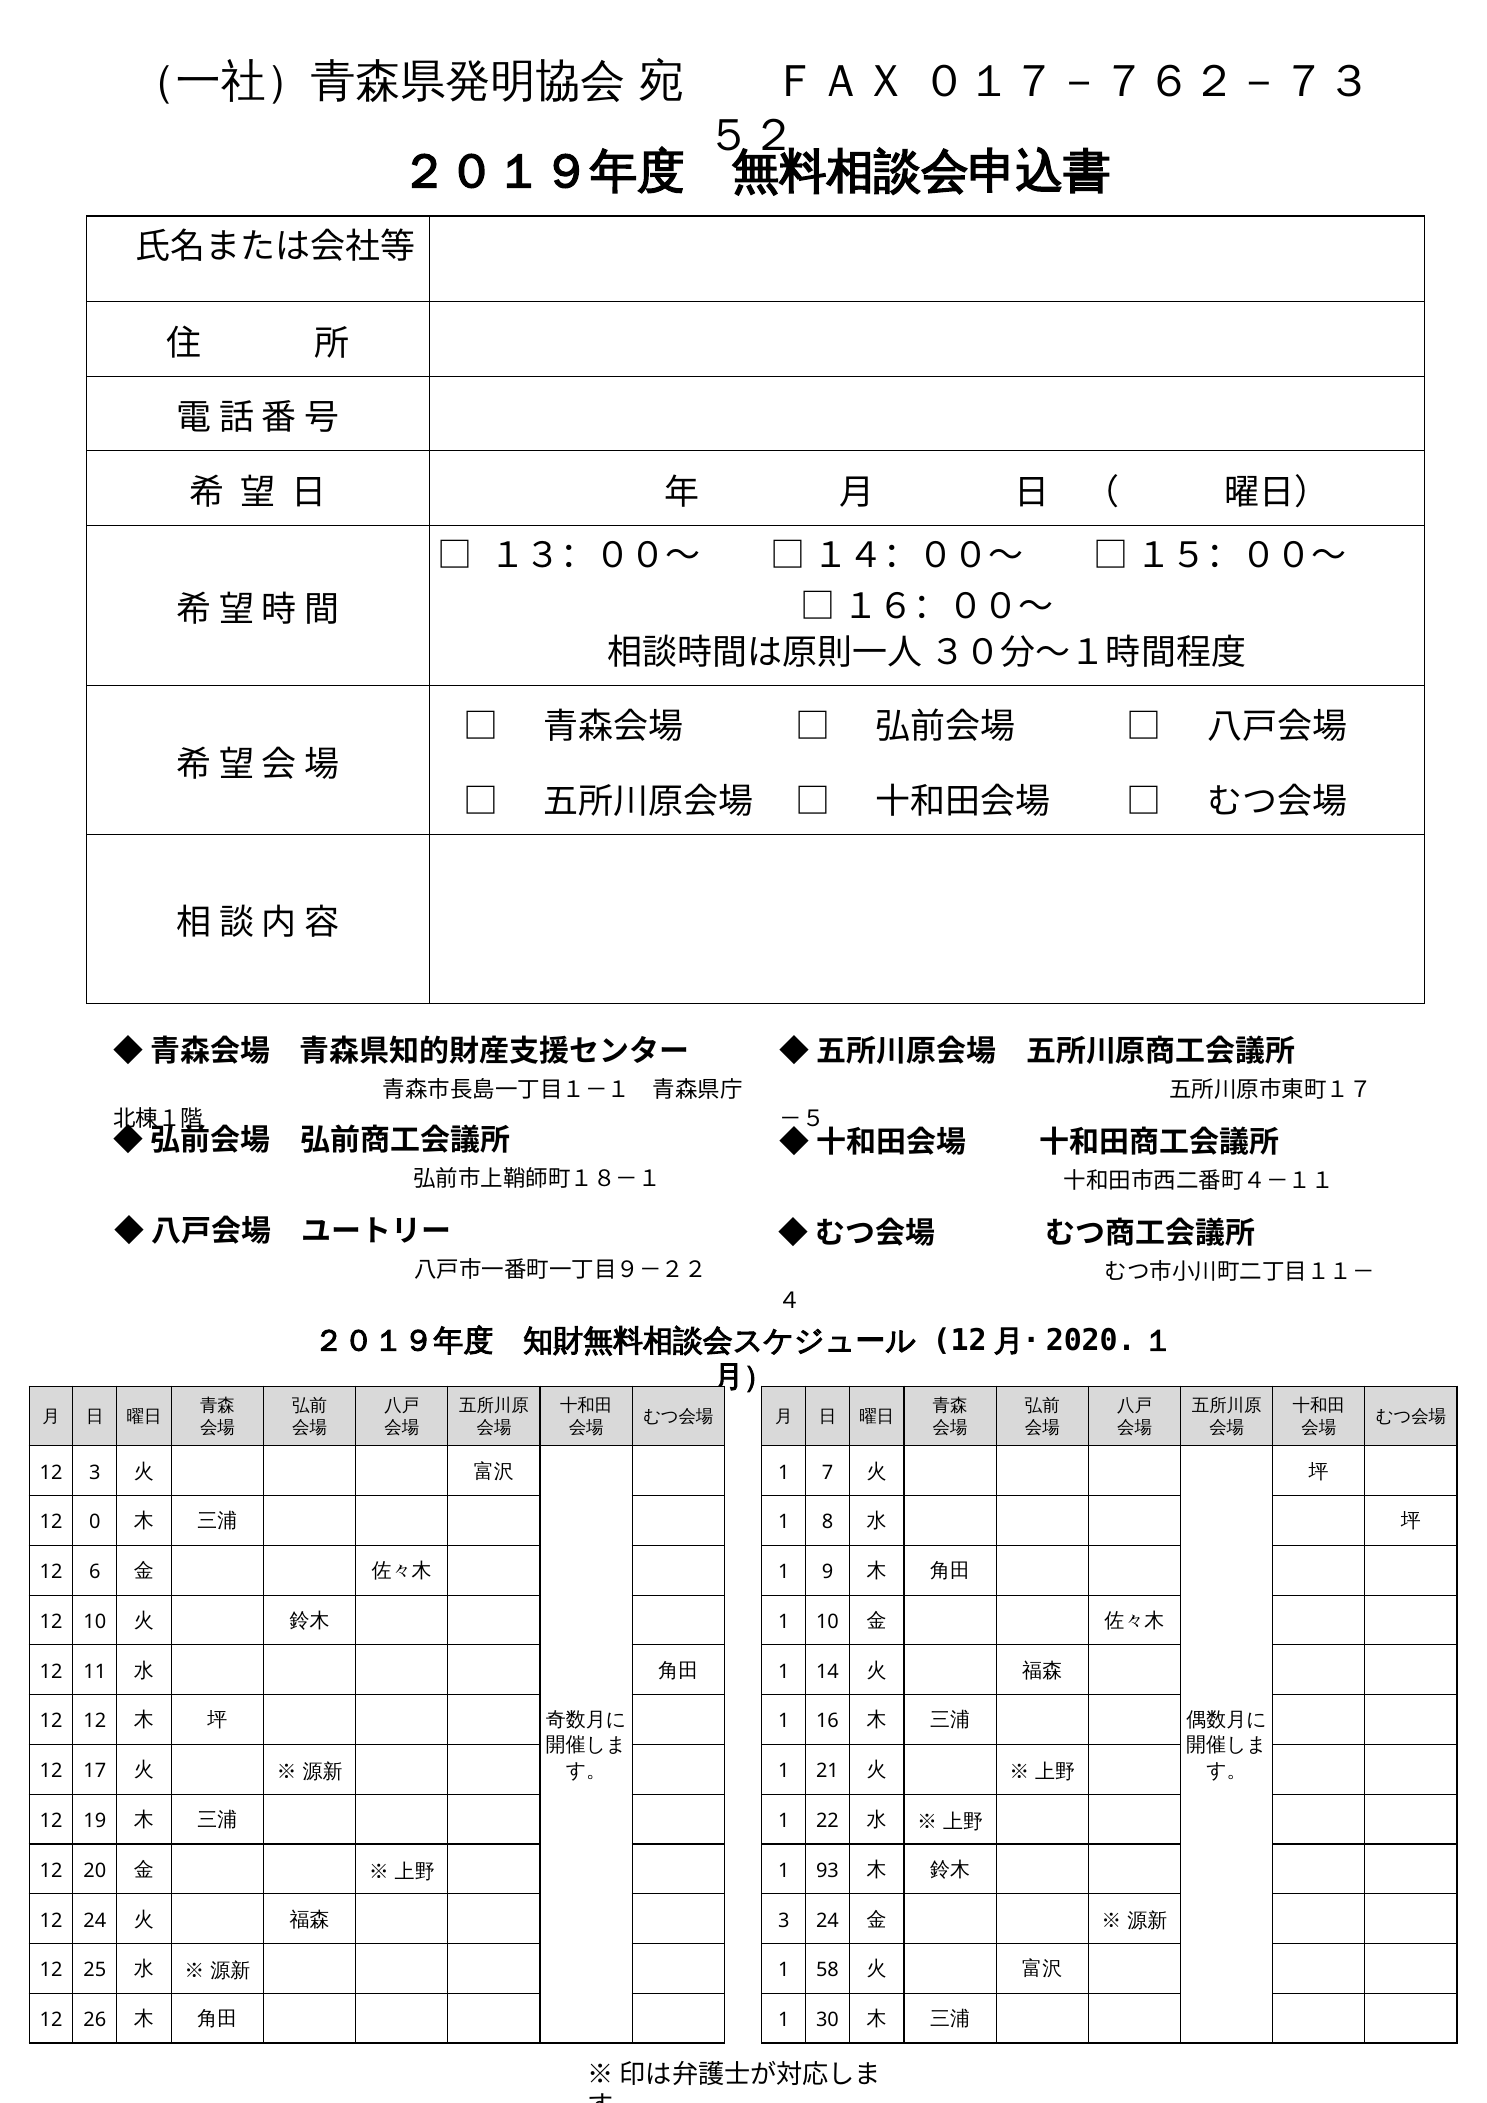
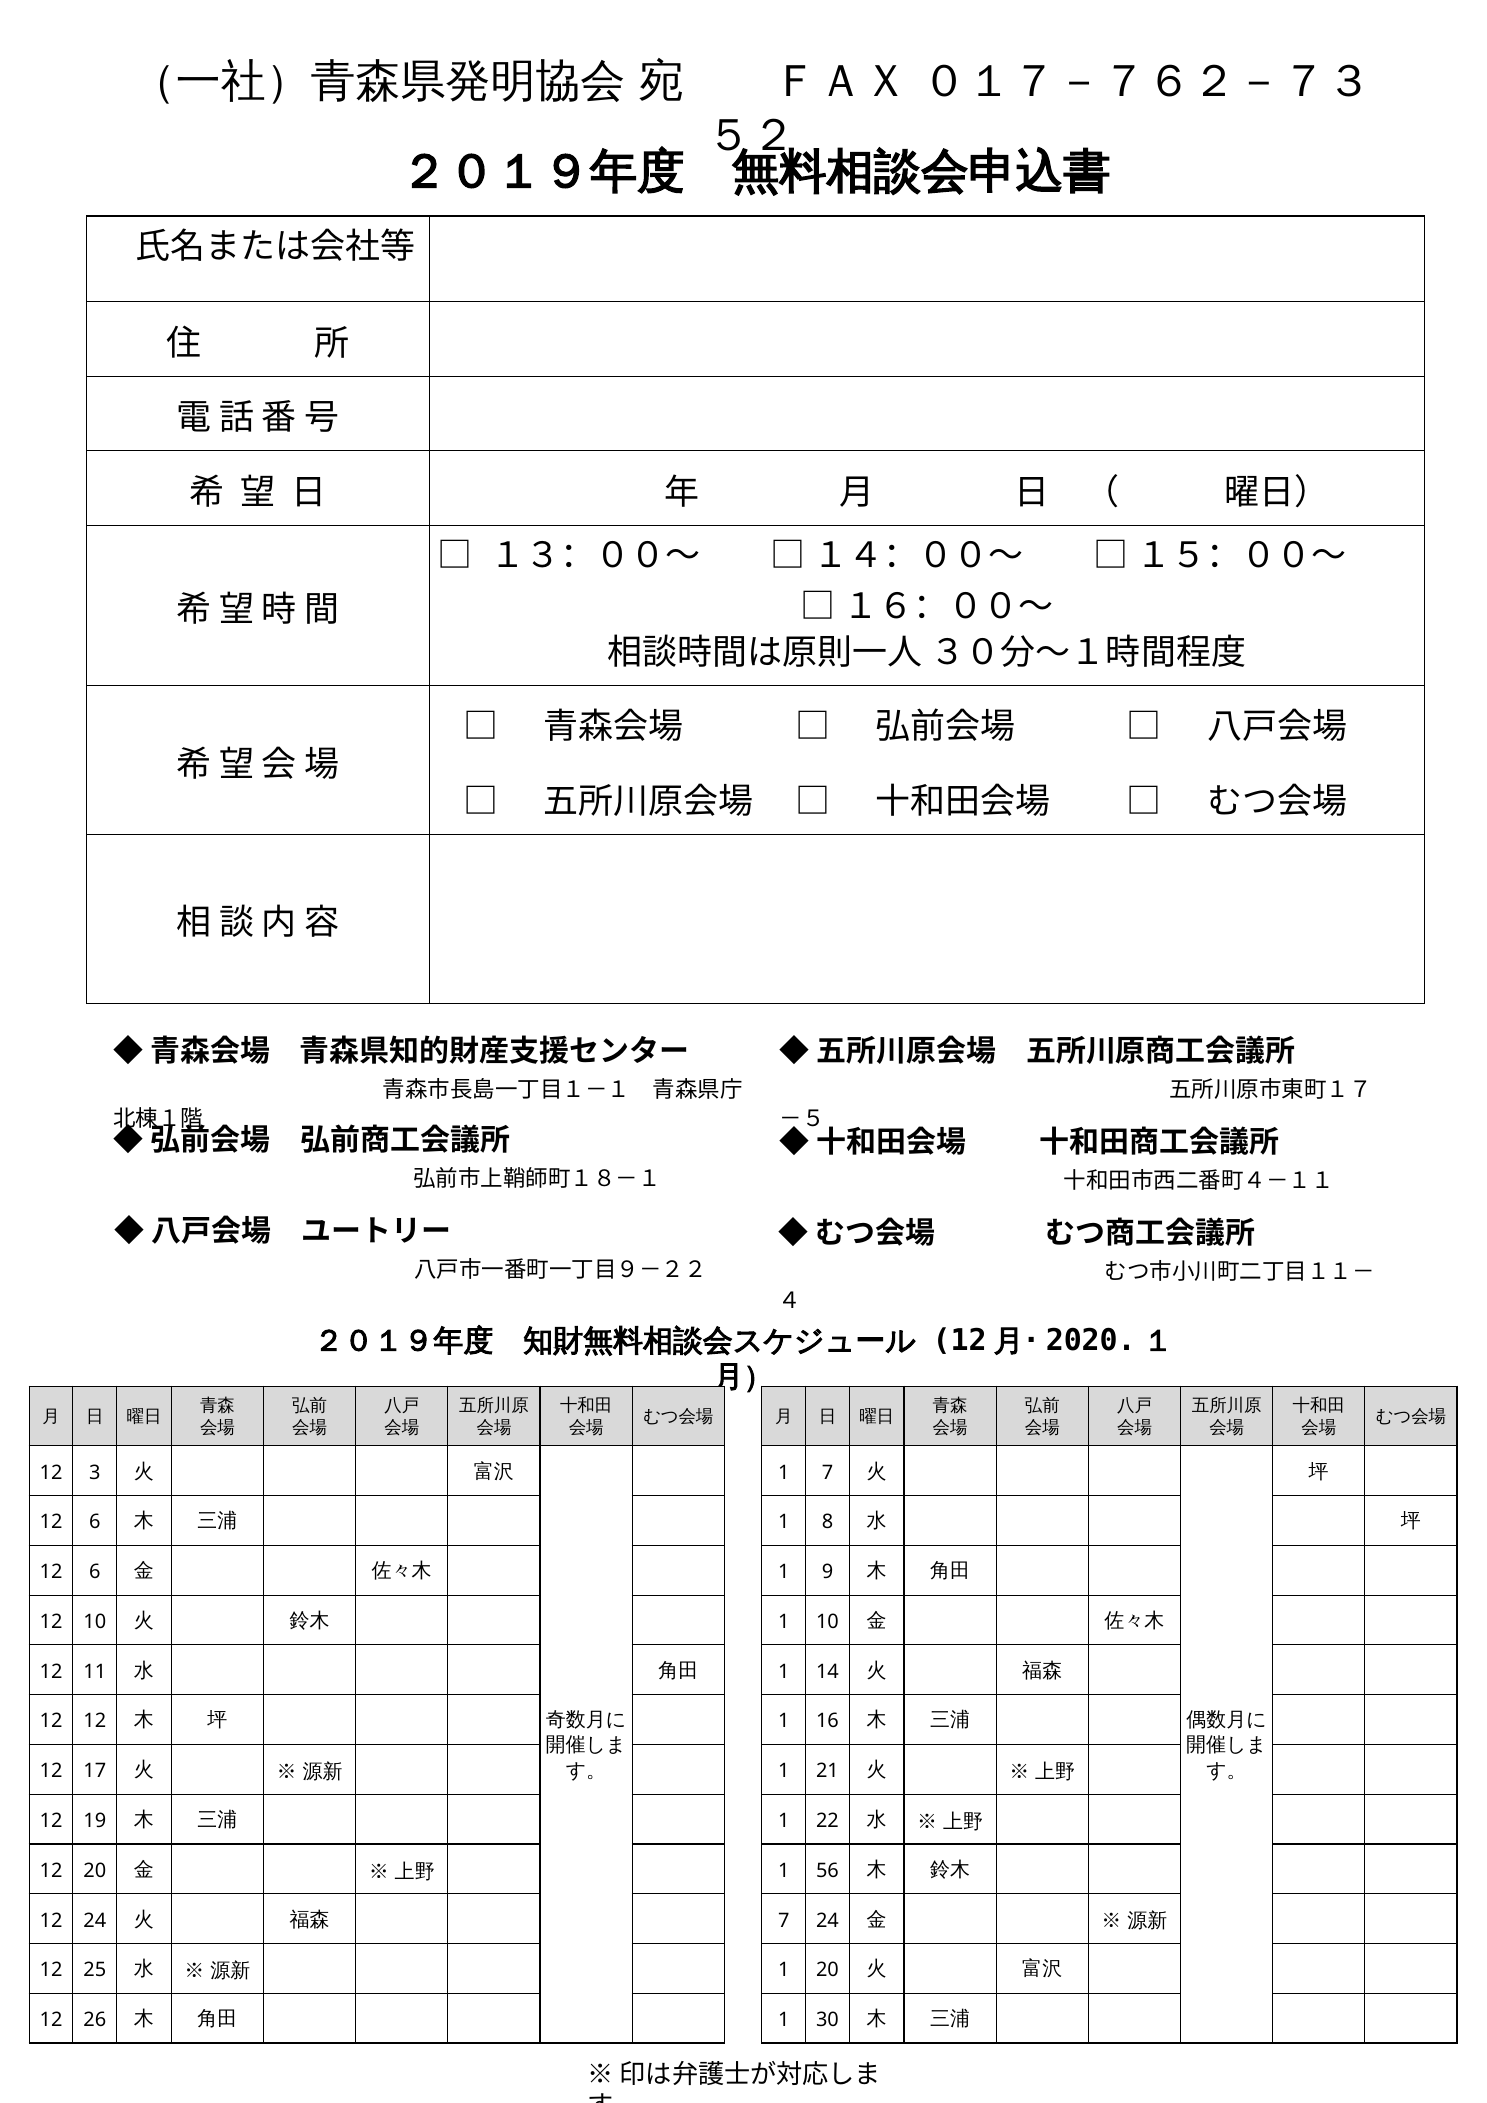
0 at (95, 1522): 0 -> 6
93: 93 -> 56
3 at (784, 1920): 3 -> 7
1 58: 58 -> 20
